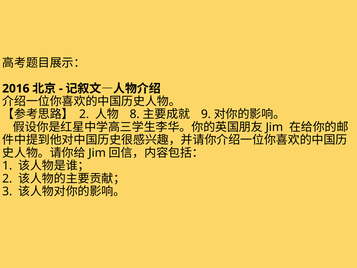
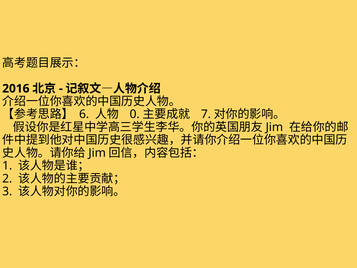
2 at (84, 114): 2 -> 6
8: 8 -> 0
9: 9 -> 7
